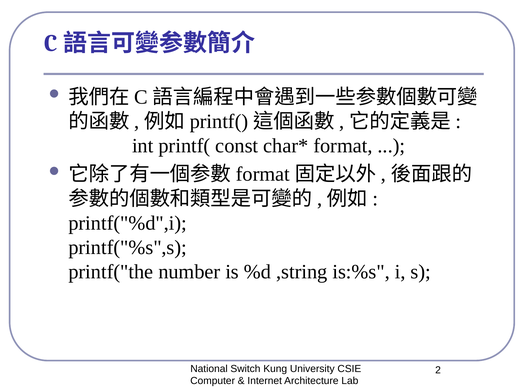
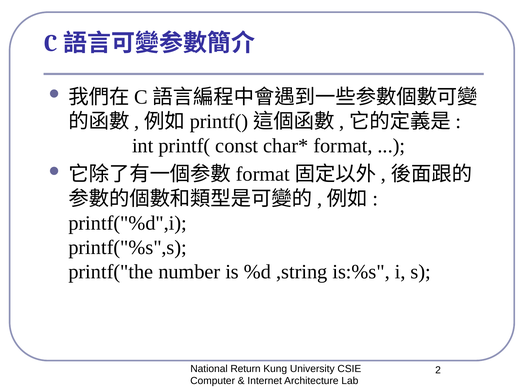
Switch: Switch -> Return
